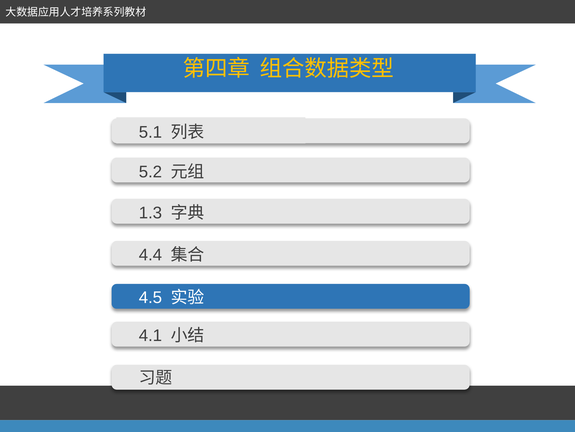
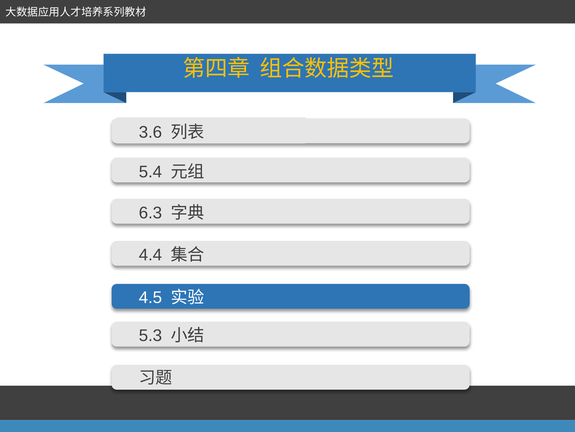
5.1: 5.1 -> 3.6
5.2: 5.2 -> 5.4
1.3: 1.3 -> 6.3
4.1: 4.1 -> 5.3
